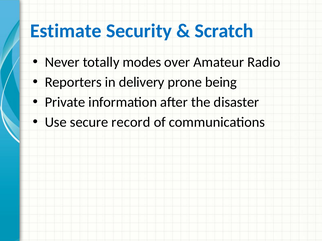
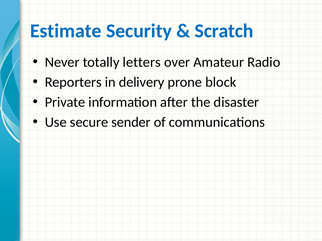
modes: modes -> letters
being: being -> block
record: record -> sender
